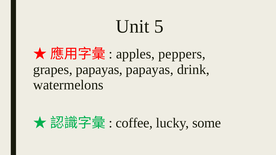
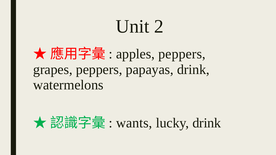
5: 5 -> 2
grapes papayas: papayas -> peppers
coffee: coffee -> wants
lucky some: some -> drink
